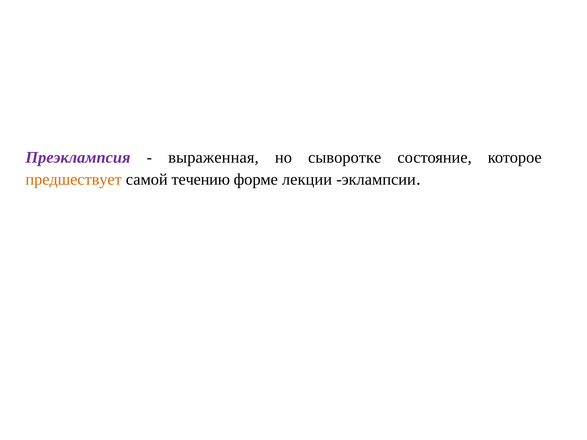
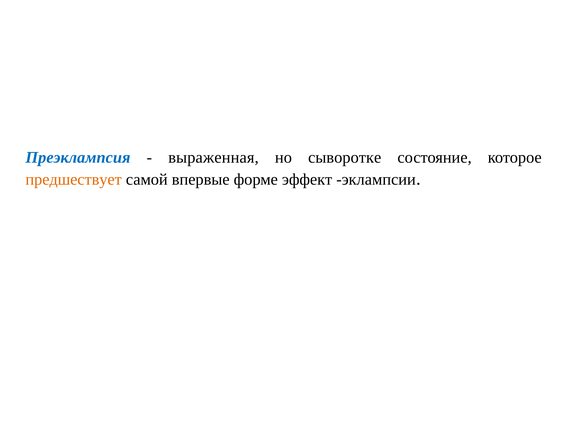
Преэклампсия colour: purple -> blue
течению: течению -> впервые
лекции: лекции -> эффект
